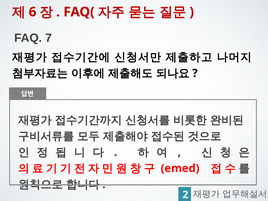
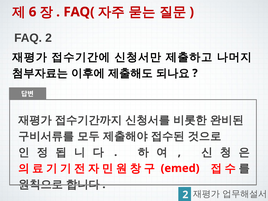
FAQ 7: 7 -> 2
